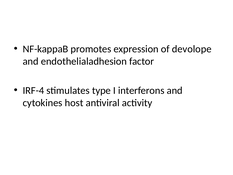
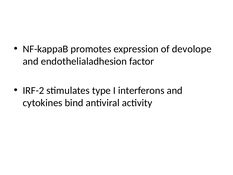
IRF-4: IRF-4 -> IRF-2
host: host -> bind
